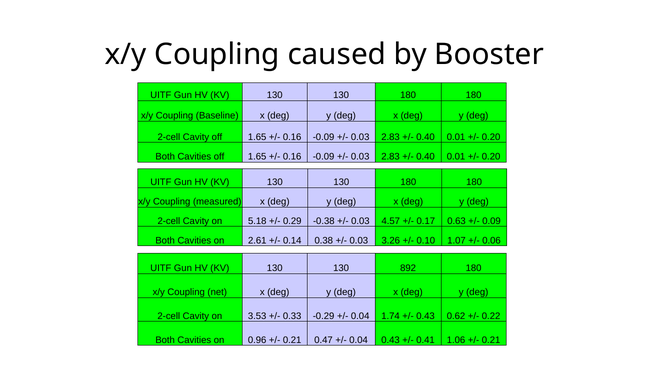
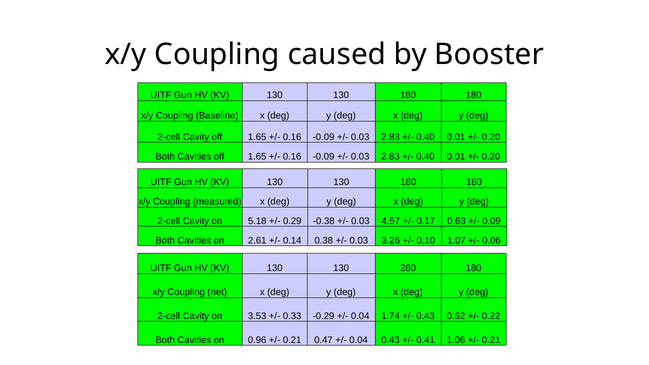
892: 892 -> 280
